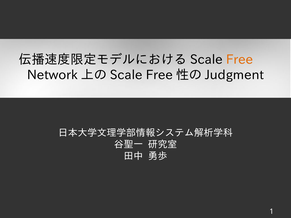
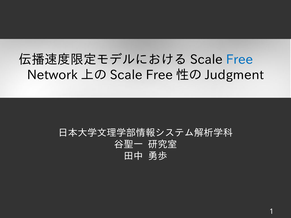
Free colour: orange -> blue
